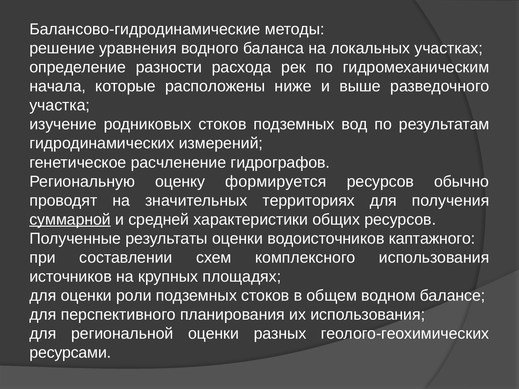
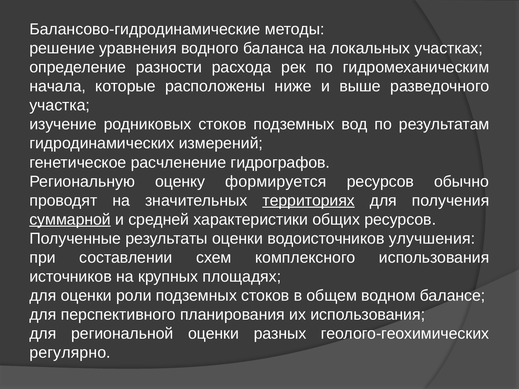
территориях underline: none -> present
каптажного: каптажного -> улучшения
ресурсами: ресурсами -> регулярно
